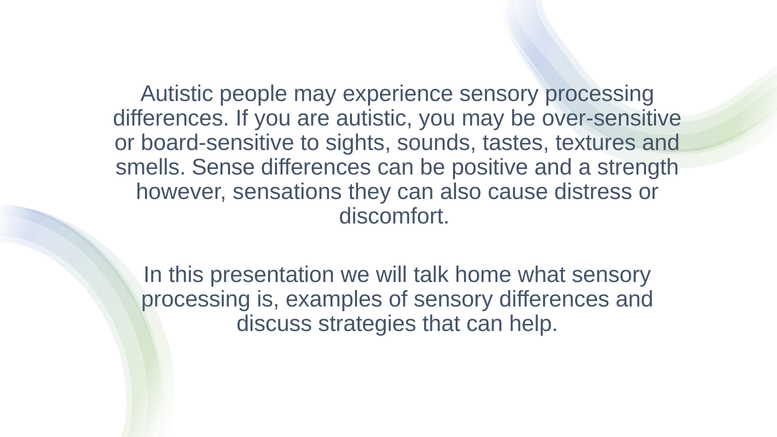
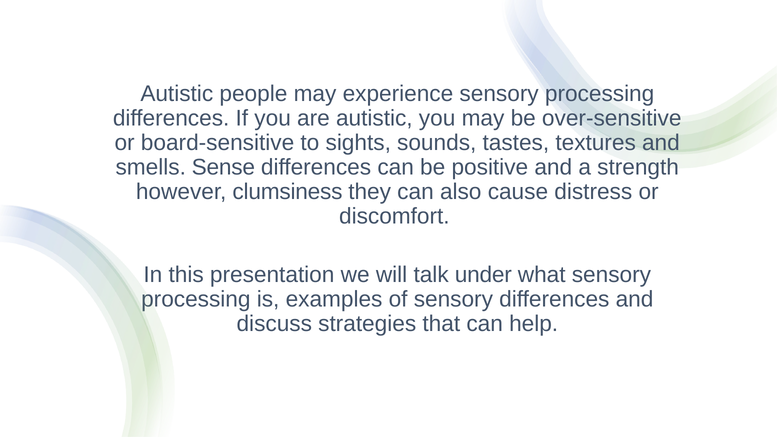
sensations: sensations -> clumsiness
home: home -> under
